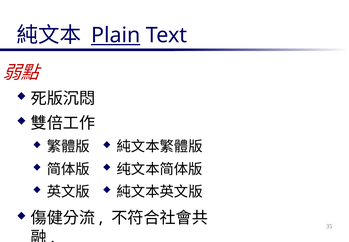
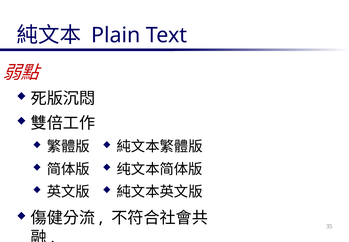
Plain underline: present -> none
